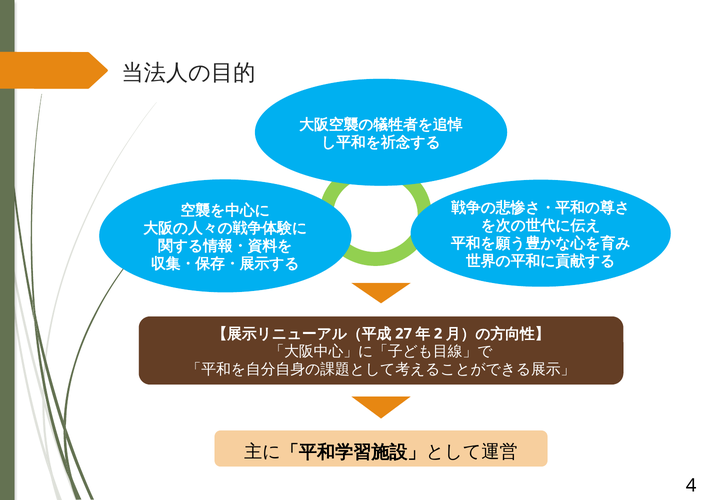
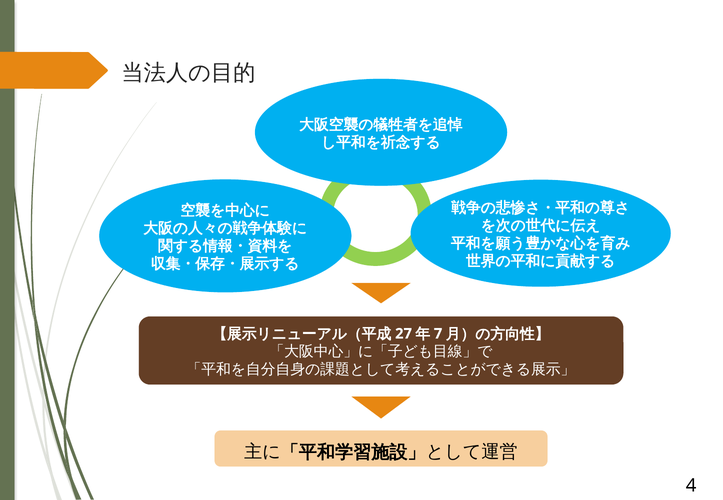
2: 2 -> 7
